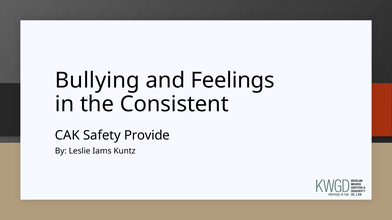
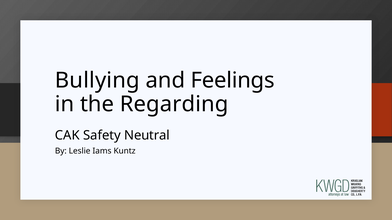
Consistent: Consistent -> Regarding
Provide: Provide -> Neutral
